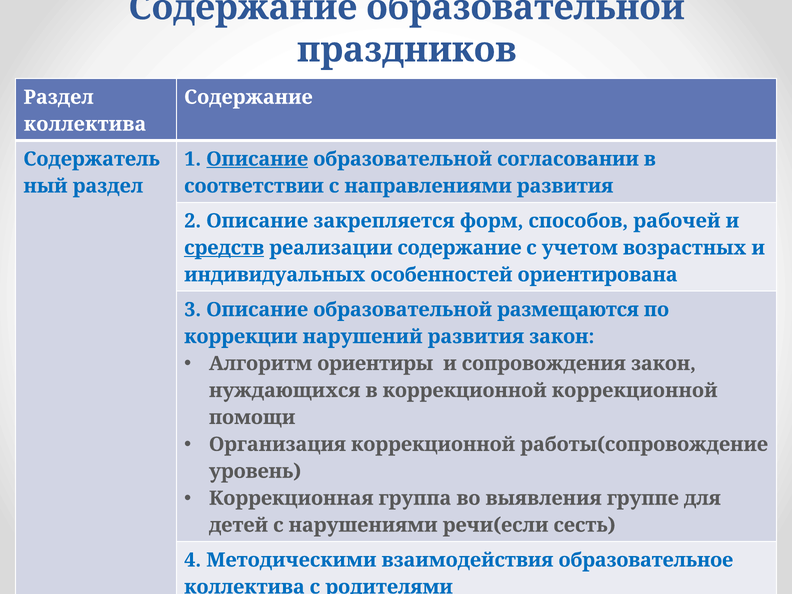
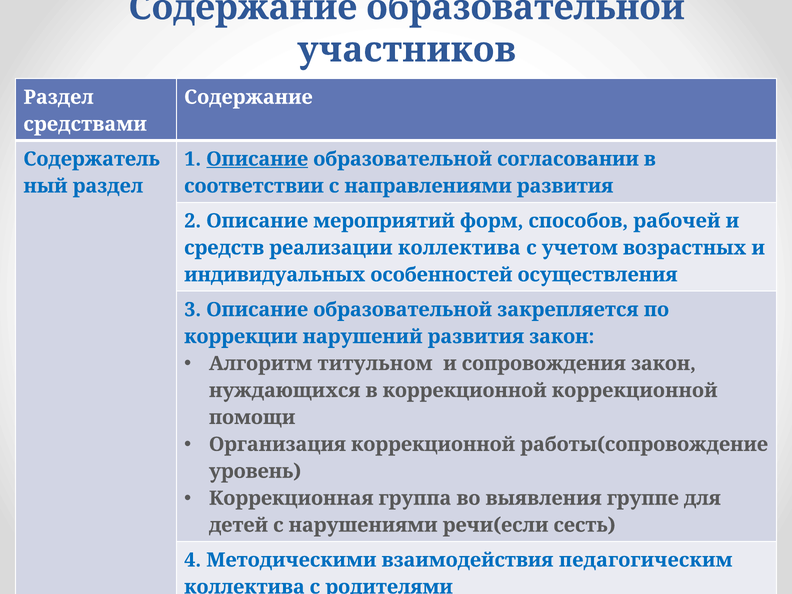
праздников: праздников -> участников
коллектива at (85, 124): коллектива -> средствами
закрепляется: закрепляется -> мероприятий
средств underline: present -> none
реализации содержание: содержание -> коллектива
ориентирована: ориентирована -> осуществления
размещаются: размещаются -> закрепляется
ориентиры: ориентиры -> титульном
образовательное: образовательное -> педагогическим
